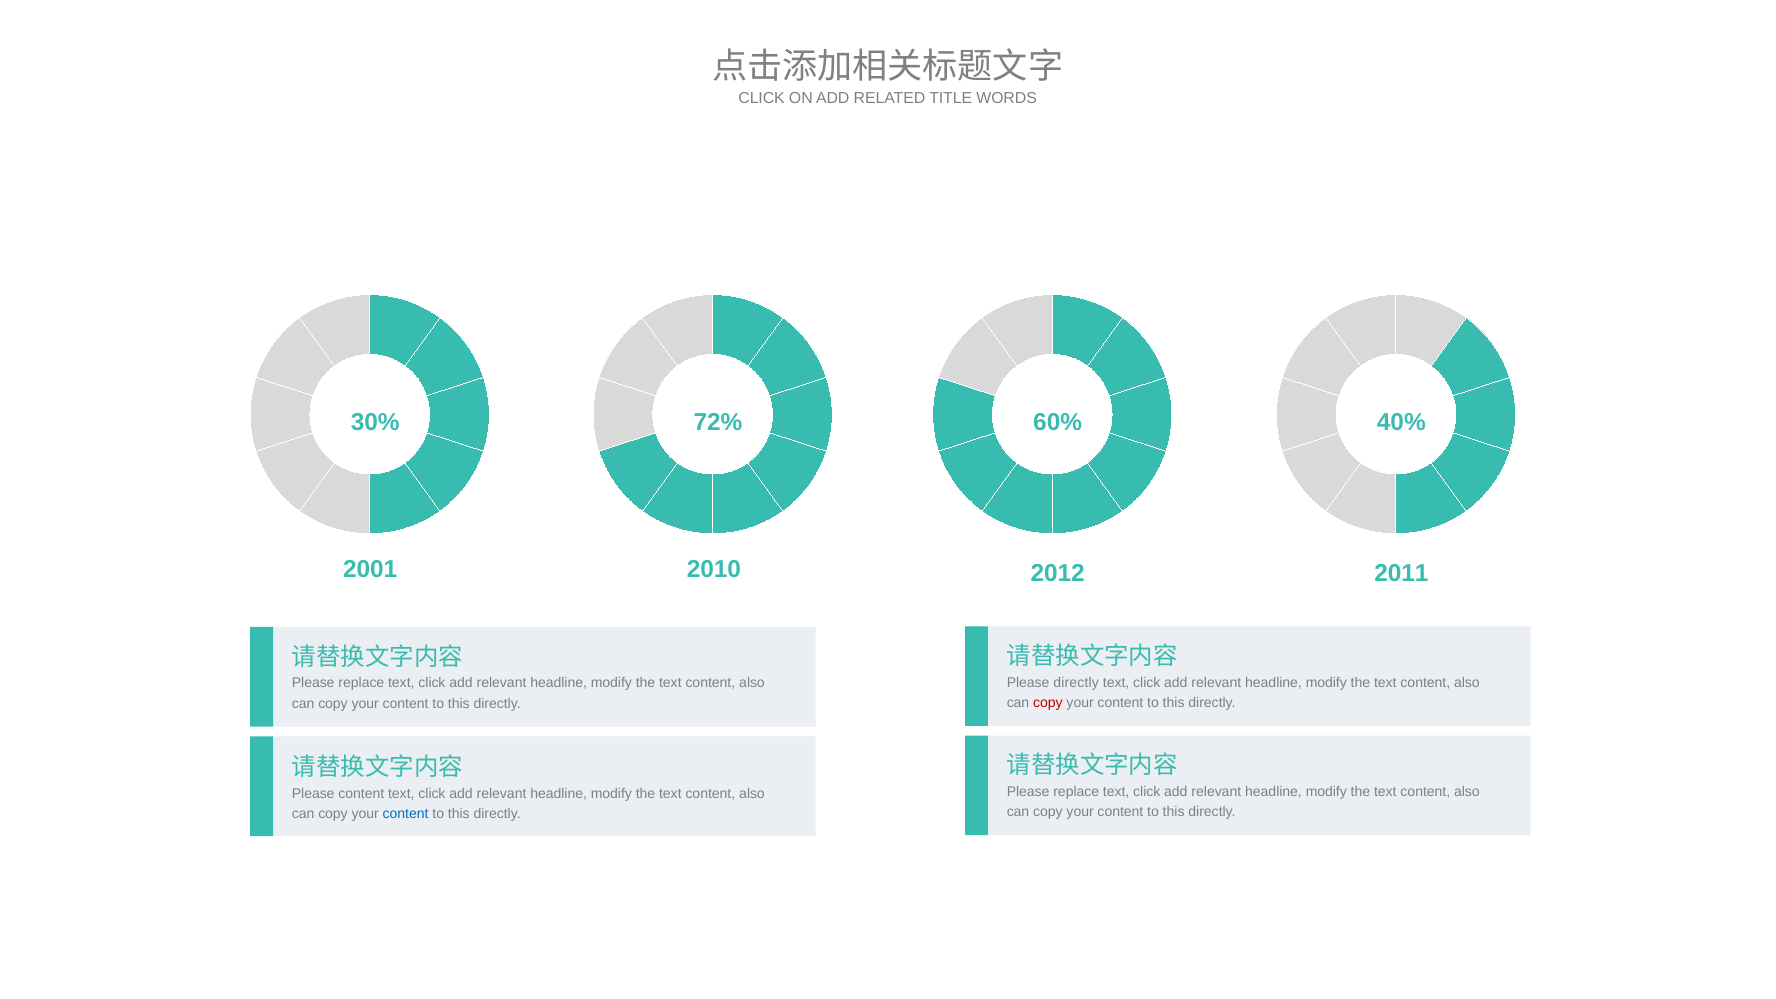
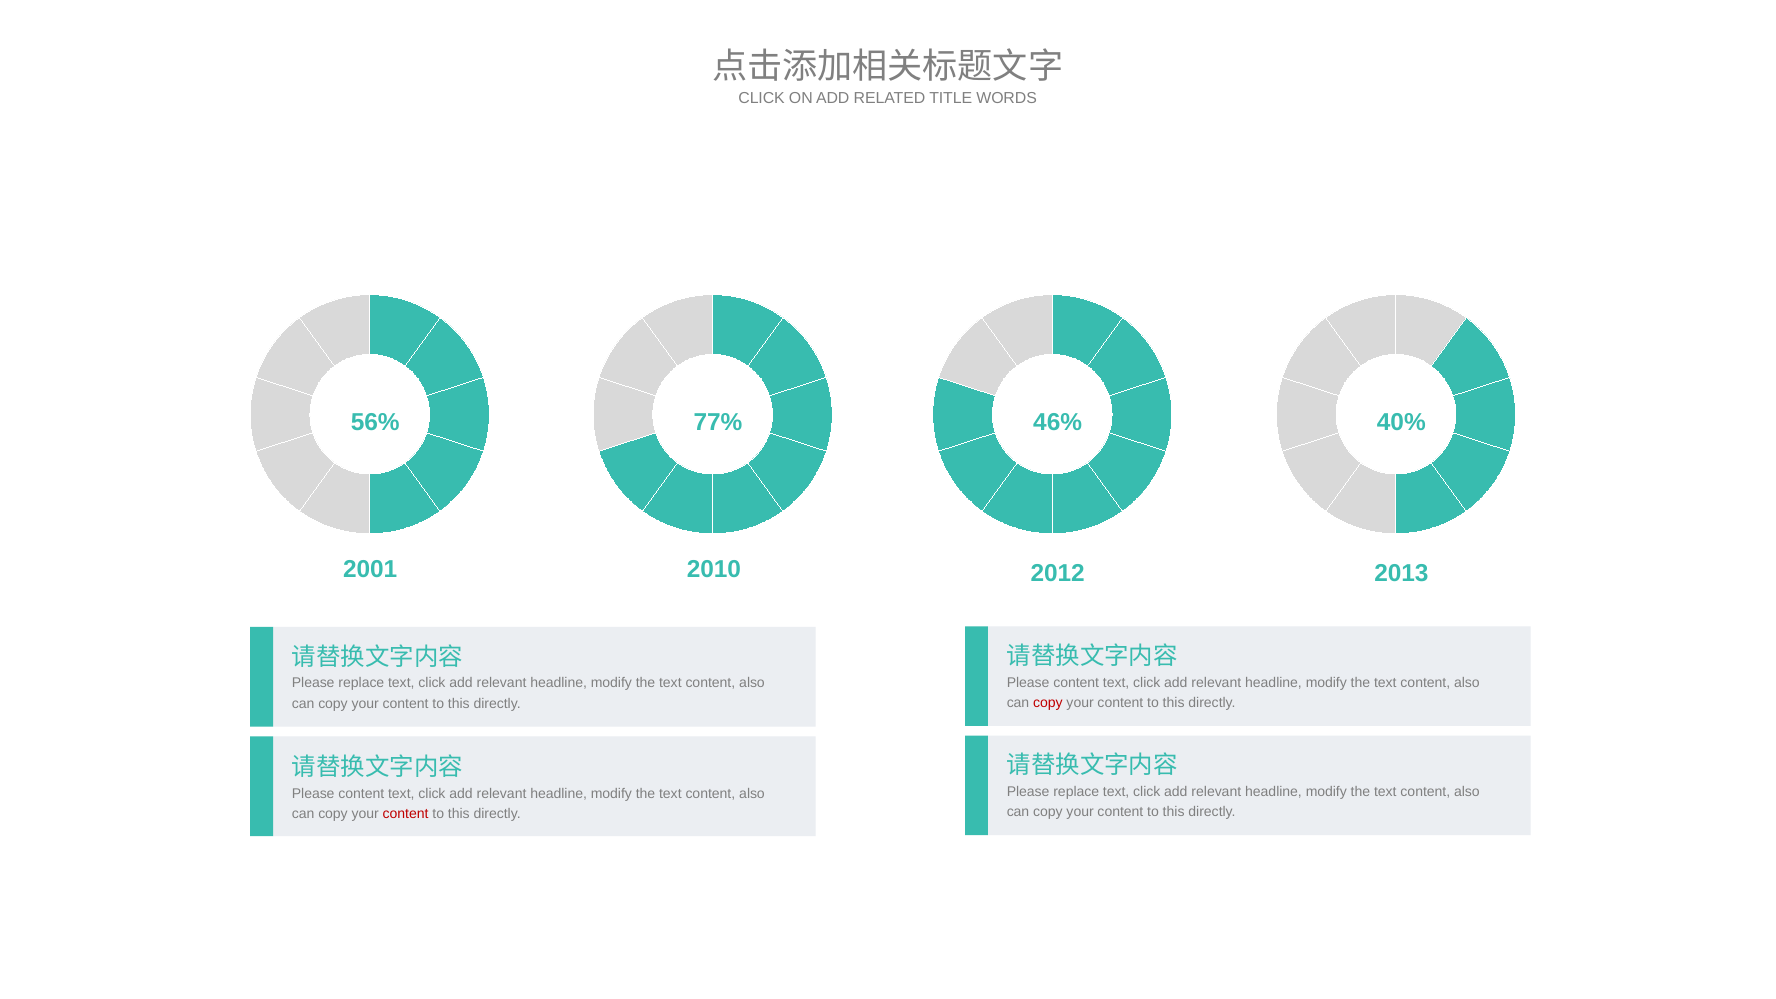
30%: 30% -> 56%
72%: 72% -> 77%
60%: 60% -> 46%
2011: 2011 -> 2013
directly at (1076, 682): directly -> content
content at (406, 814) colour: blue -> red
